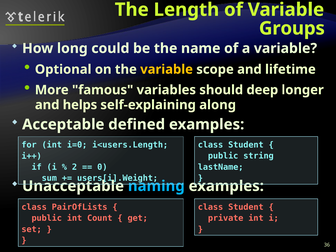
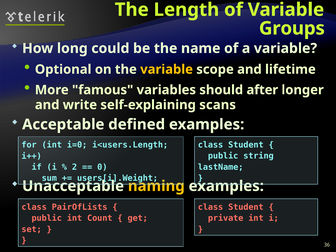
deep: deep -> after
helps: helps -> write
along: along -> scans
naming colour: light blue -> yellow
